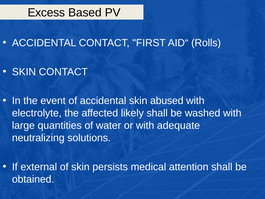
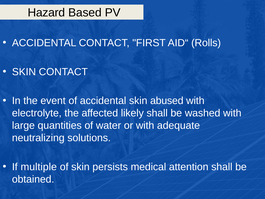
Excess: Excess -> Hazard
external: external -> multiple
